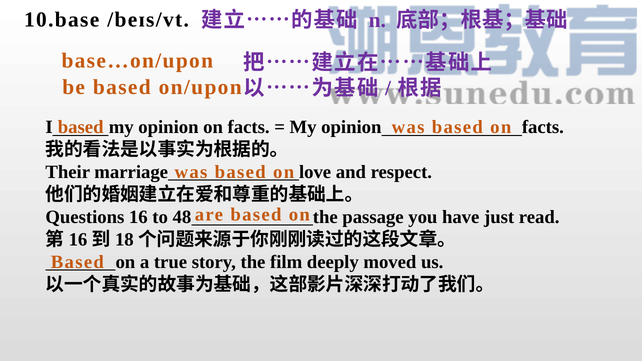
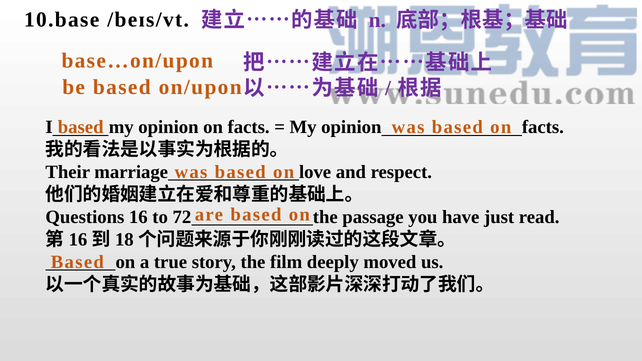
48: 48 -> 72
